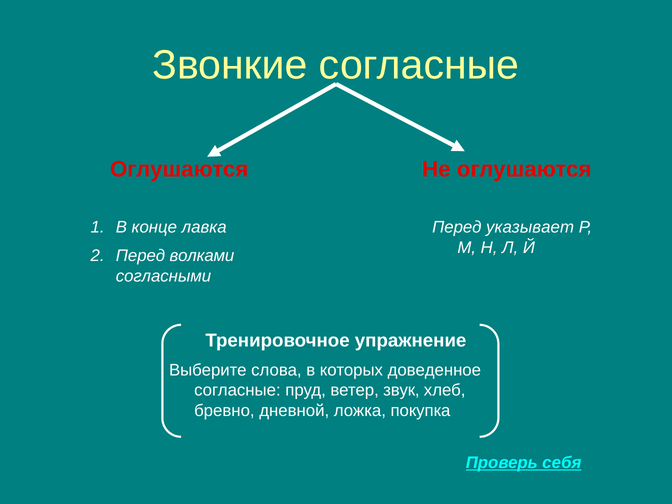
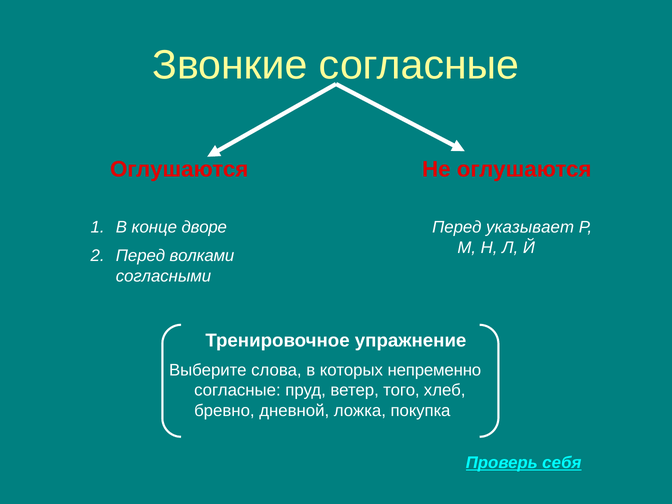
лавка: лавка -> дворе
доведенное: доведенное -> непременно
звук: звук -> того
